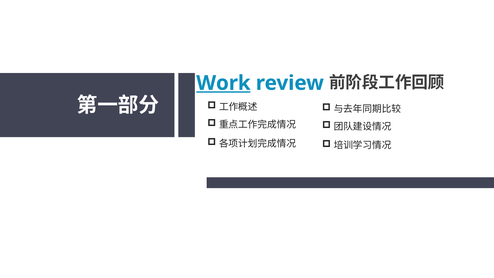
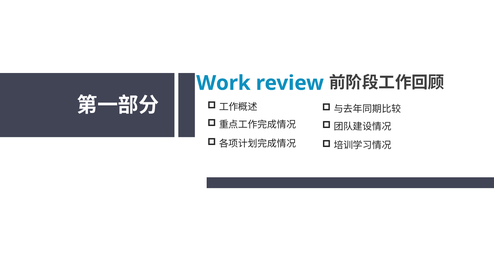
Work underline: present -> none
